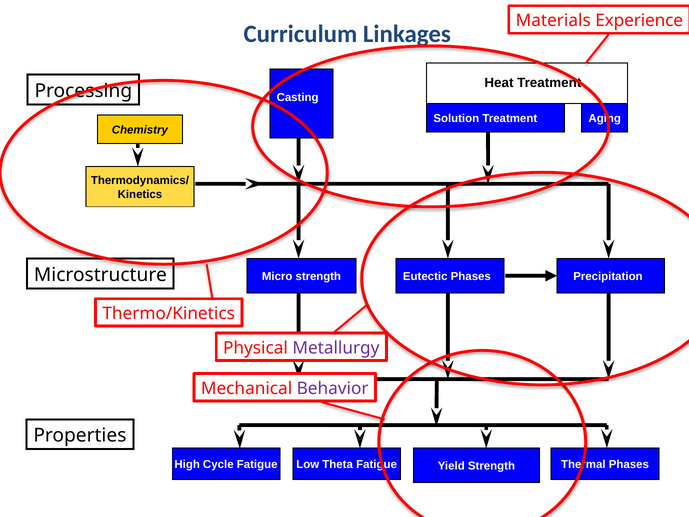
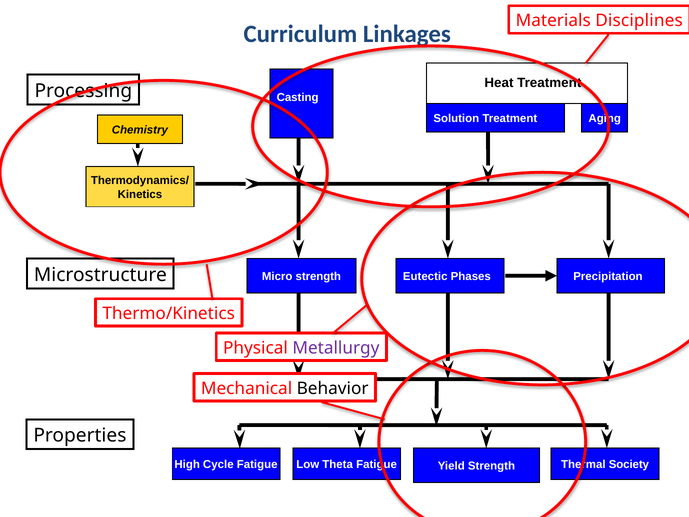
Experience: Experience -> Disciplines
Behavior colour: purple -> black
Phases at (629, 464): Phases -> Society
